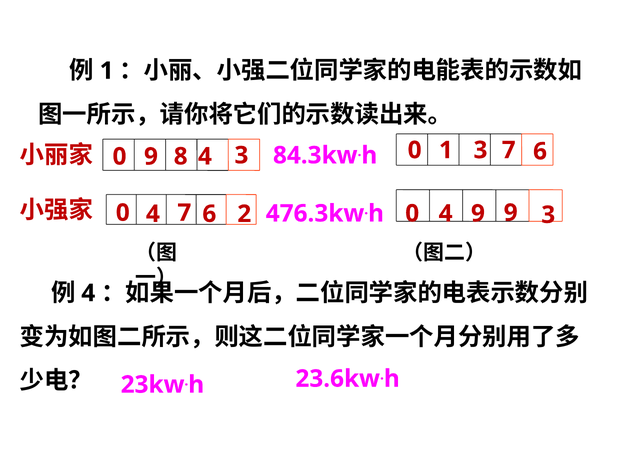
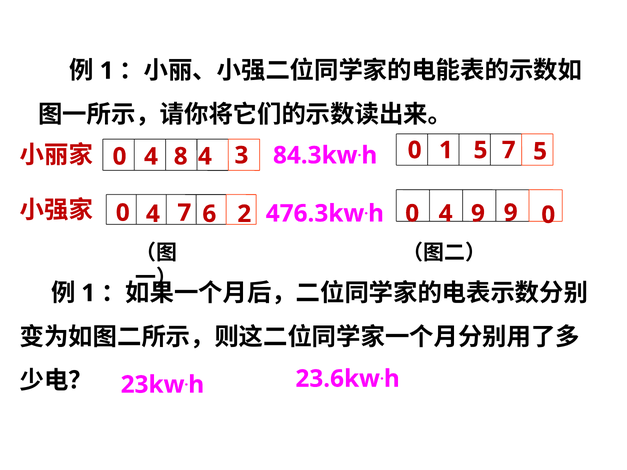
0 3: 3 -> 5
7 6: 6 -> 5
9 at (151, 157): 9 -> 4
9 3: 3 -> 0
4 at (88, 293): 4 -> 1
